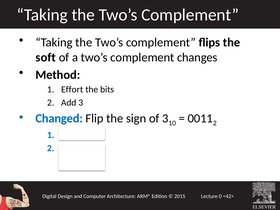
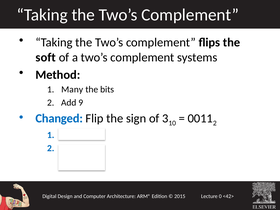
changes: changes -> systems
Effort: Effort -> Many
Add 3: 3 -> 9
